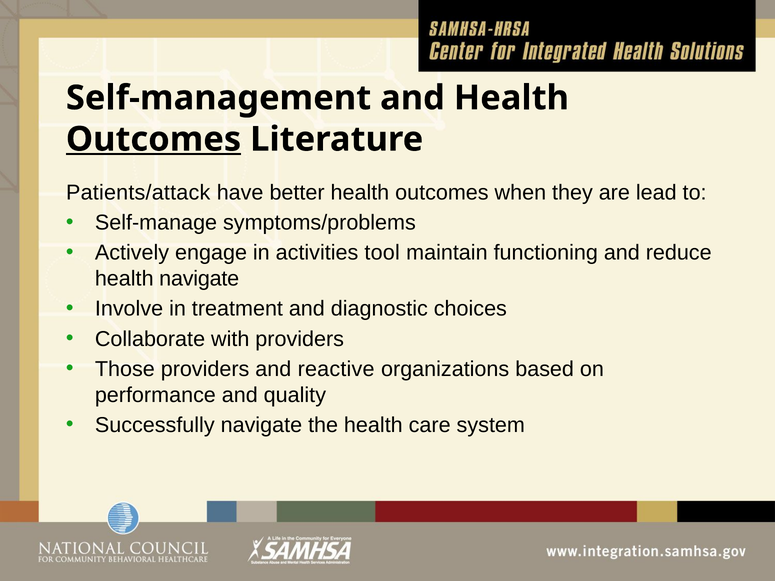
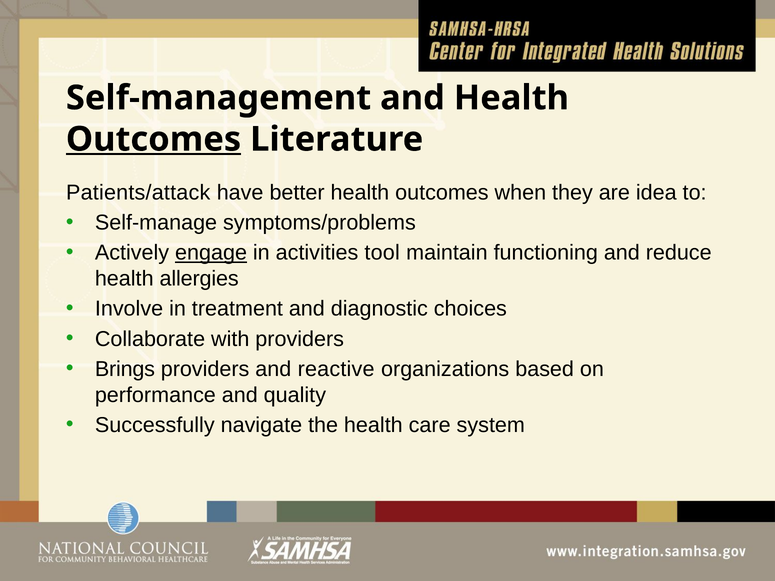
lead: lead -> idea
engage underline: none -> present
health navigate: navigate -> allergies
Those: Those -> Brings
